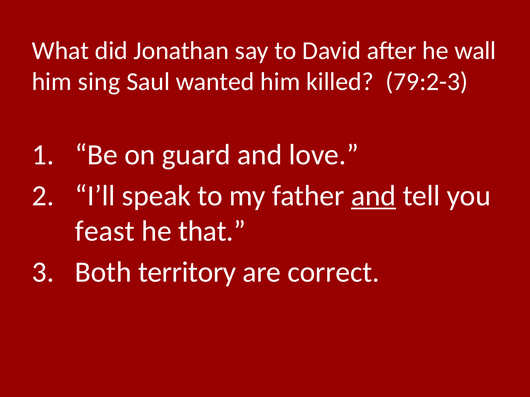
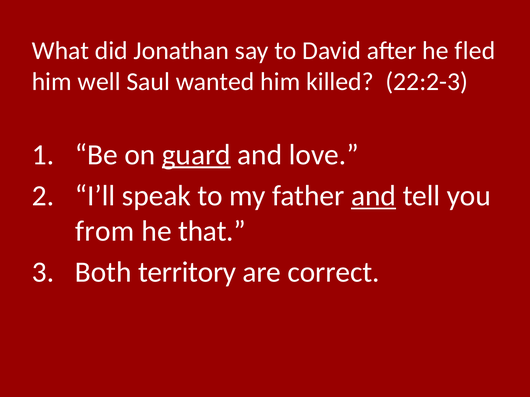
wall: wall -> fled
sing: sing -> well
79:2-3: 79:2-3 -> 22:2-3
guard underline: none -> present
feast: feast -> from
